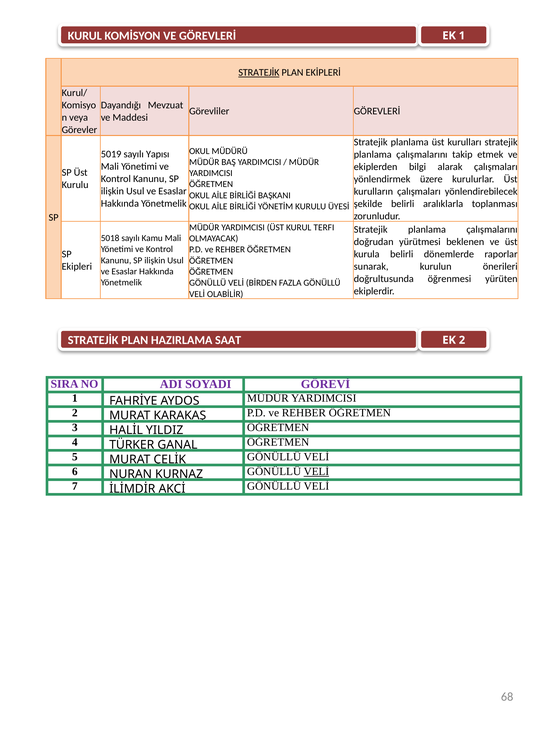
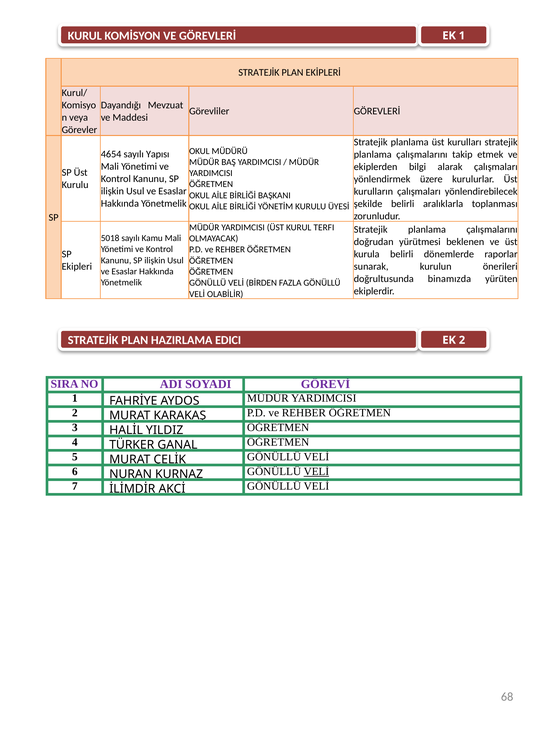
STRATEJİK at (259, 73) underline: present -> none
5019: 5019 -> 4654
öğrenmesi: öğrenmesi -> binamızda
SAAT: SAAT -> EDICI
